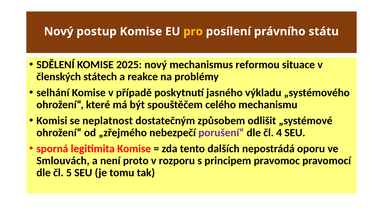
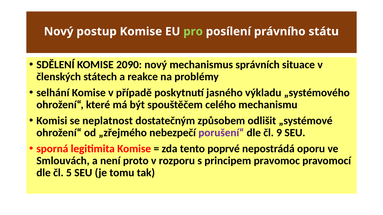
pro colour: yellow -> light green
2025: 2025 -> 2090
reformou: reformou -> správních
4: 4 -> 9
dalších: dalších -> poprvé
